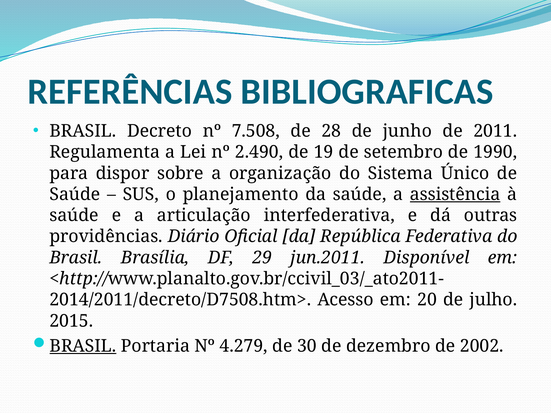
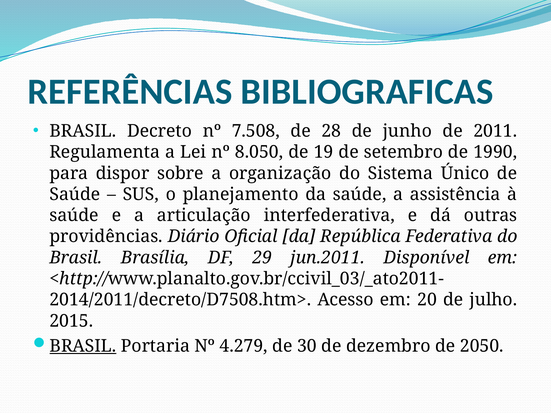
2.490: 2.490 -> 8.050
assistência underline: present -> none
2002: 2002 -> 2050
